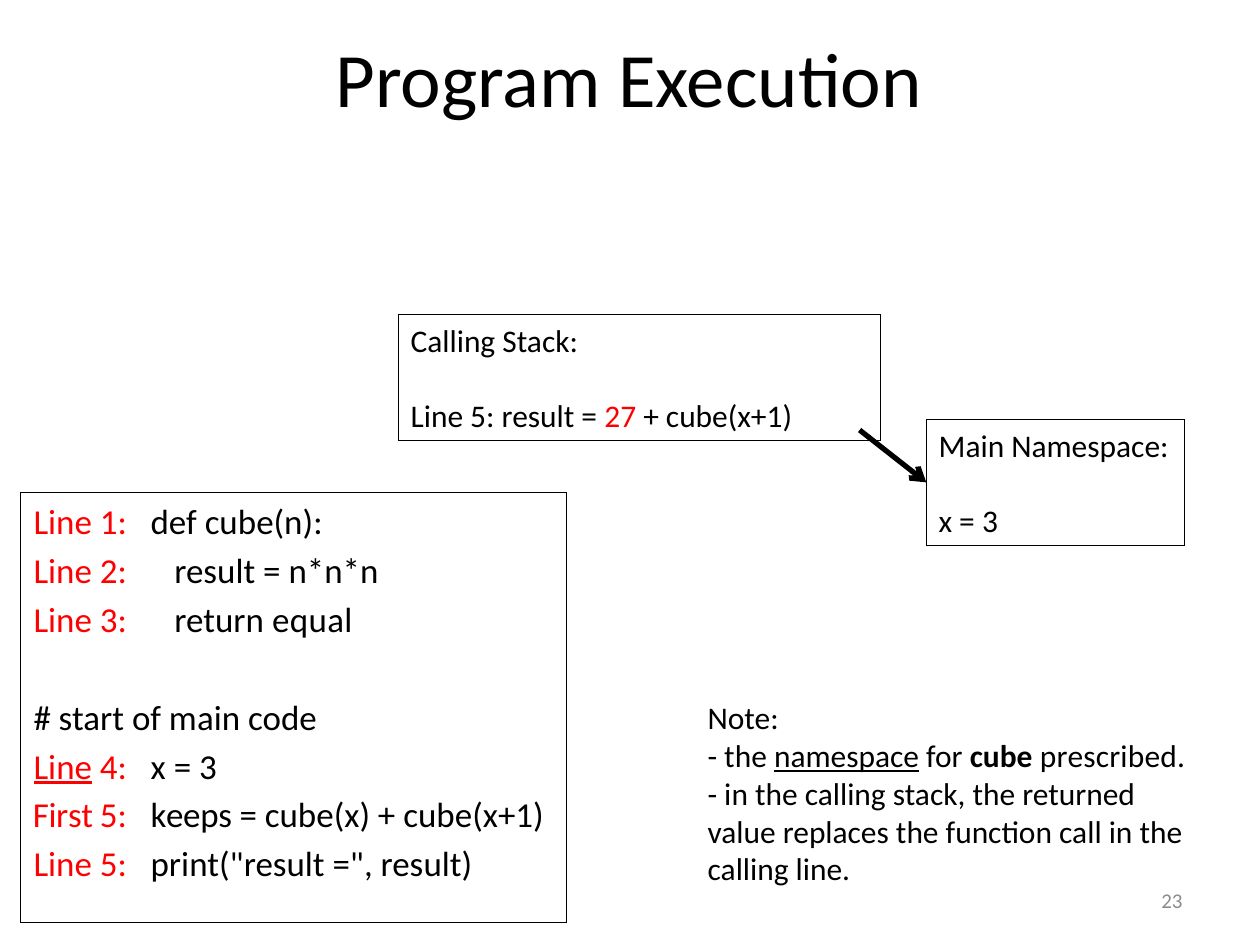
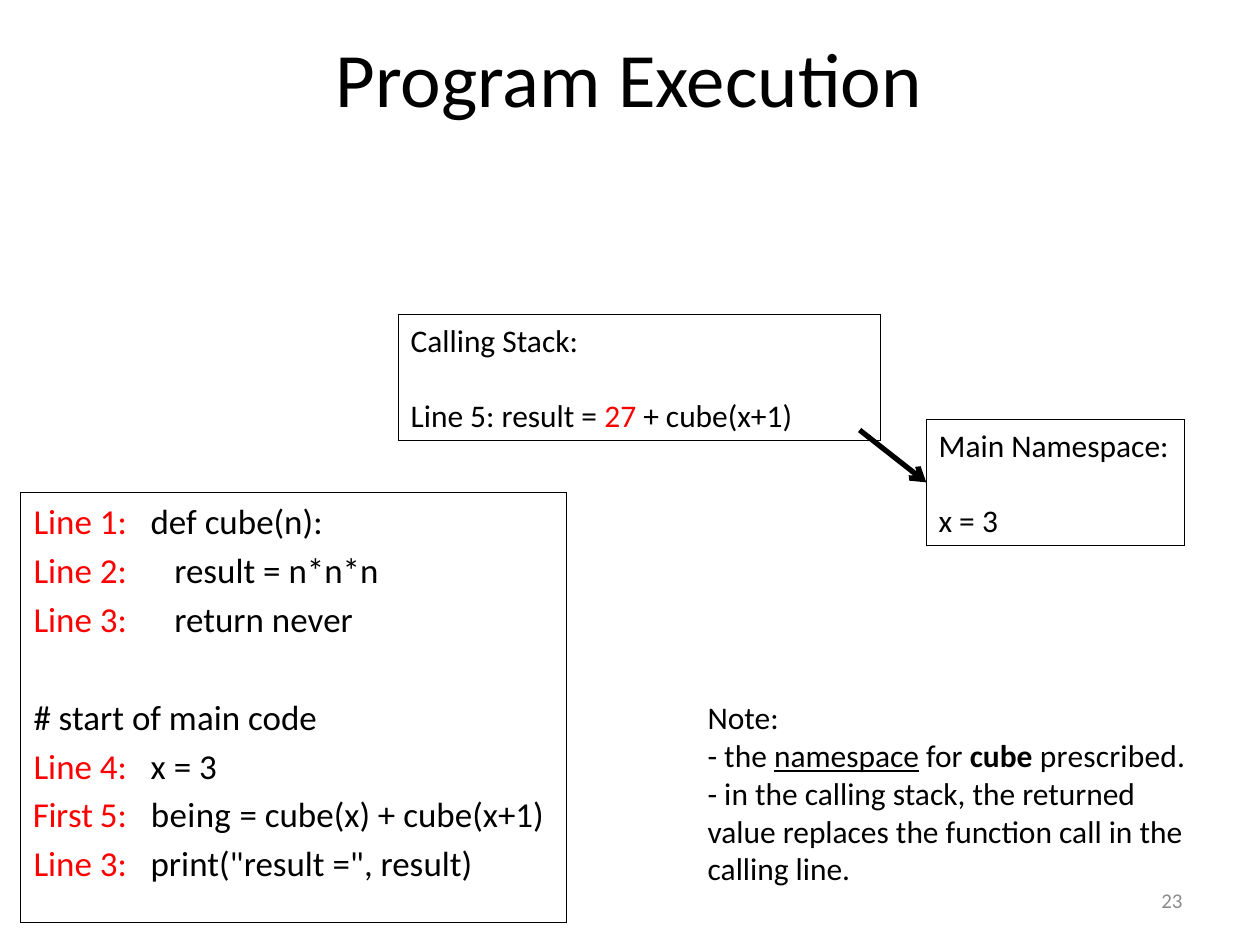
equal: equal -> never
Line at (63, 767) underline: present -> none
keeps: keeps -> being
5 at (113, 865): 5 -> 3
